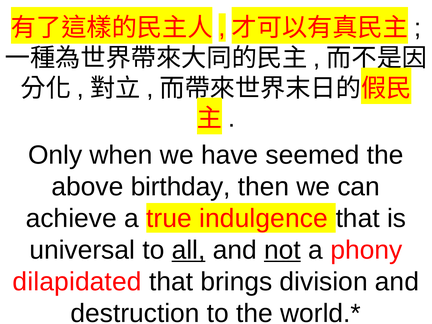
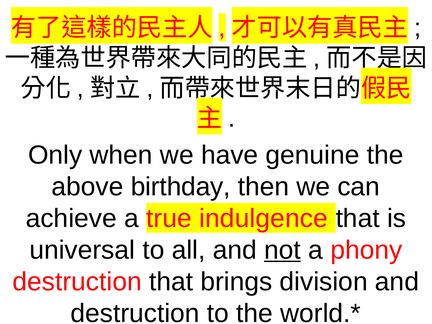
seemed: seemed -> genuine
all underline: present -> none
dilapidated at (77, 282): dilapidated -> destruction
